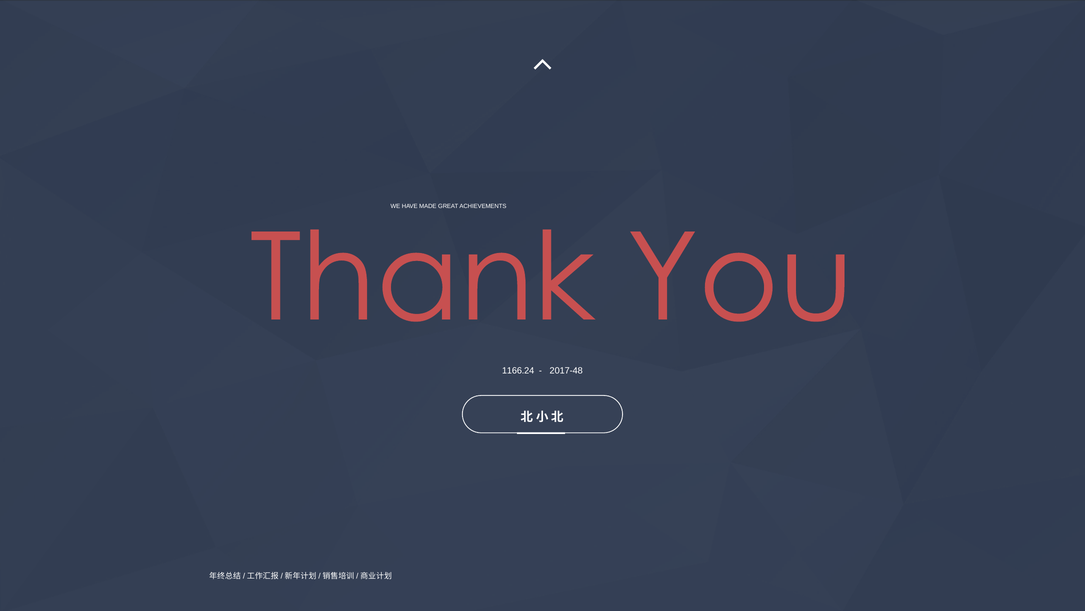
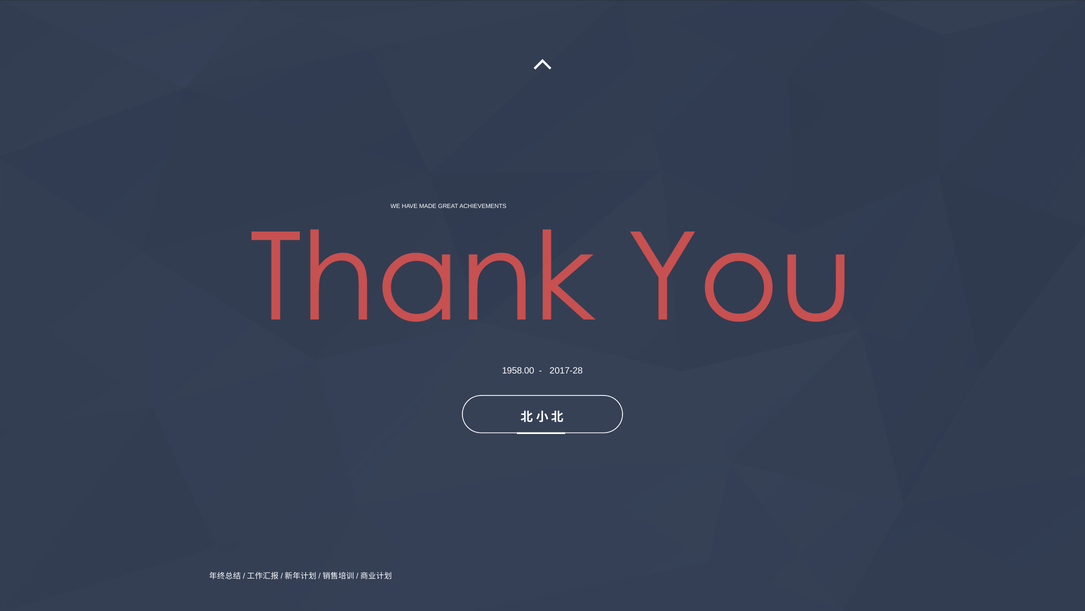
1166.24: 1166.24 -> 1958.00
2017-48: 2017-48 -> 2017-28
